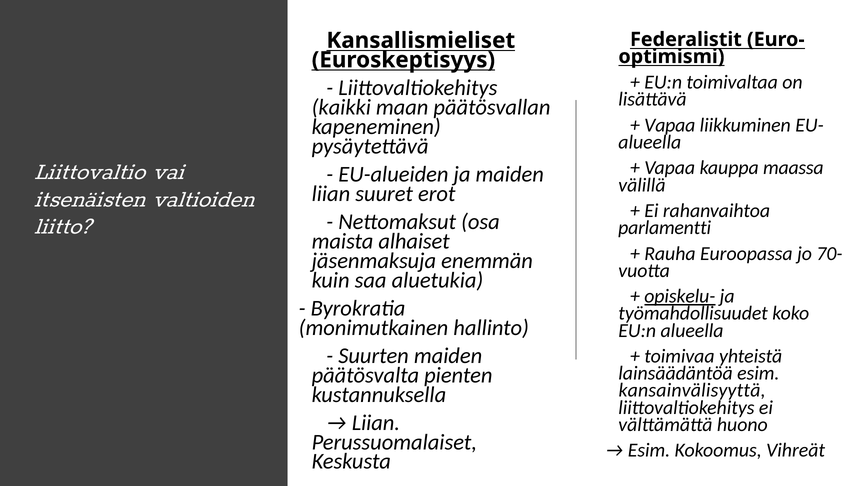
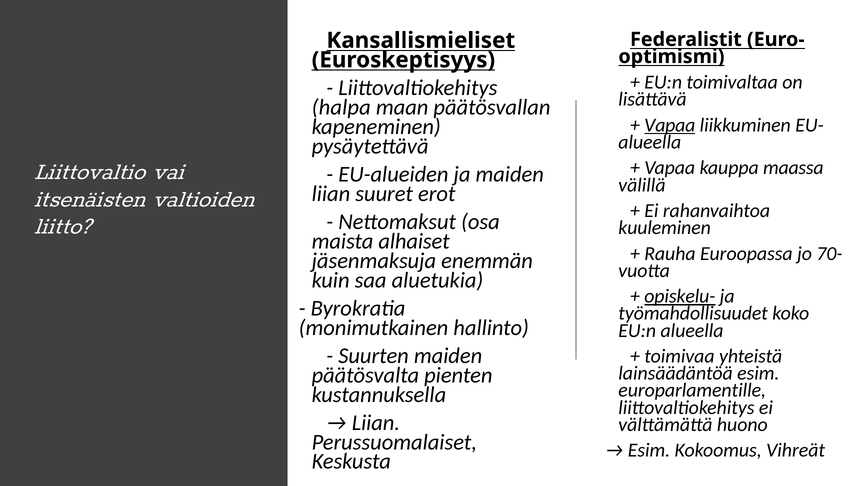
kaikki: kaikki -> halpa
Vapaa at (670, 125) underline: none -> present
parlamentti: parlamentti -> kuuleminen
kansainvälisyyttä: kansainvälisyyttä -> europarlamentille
